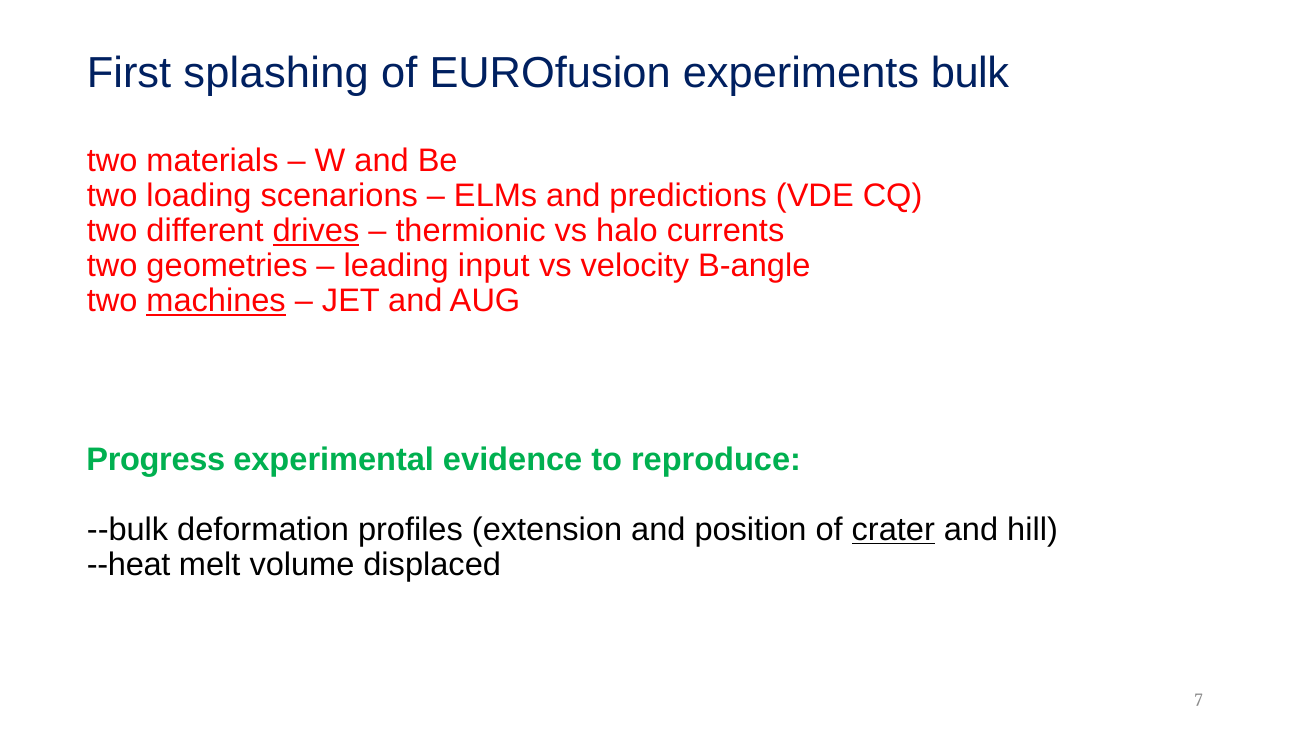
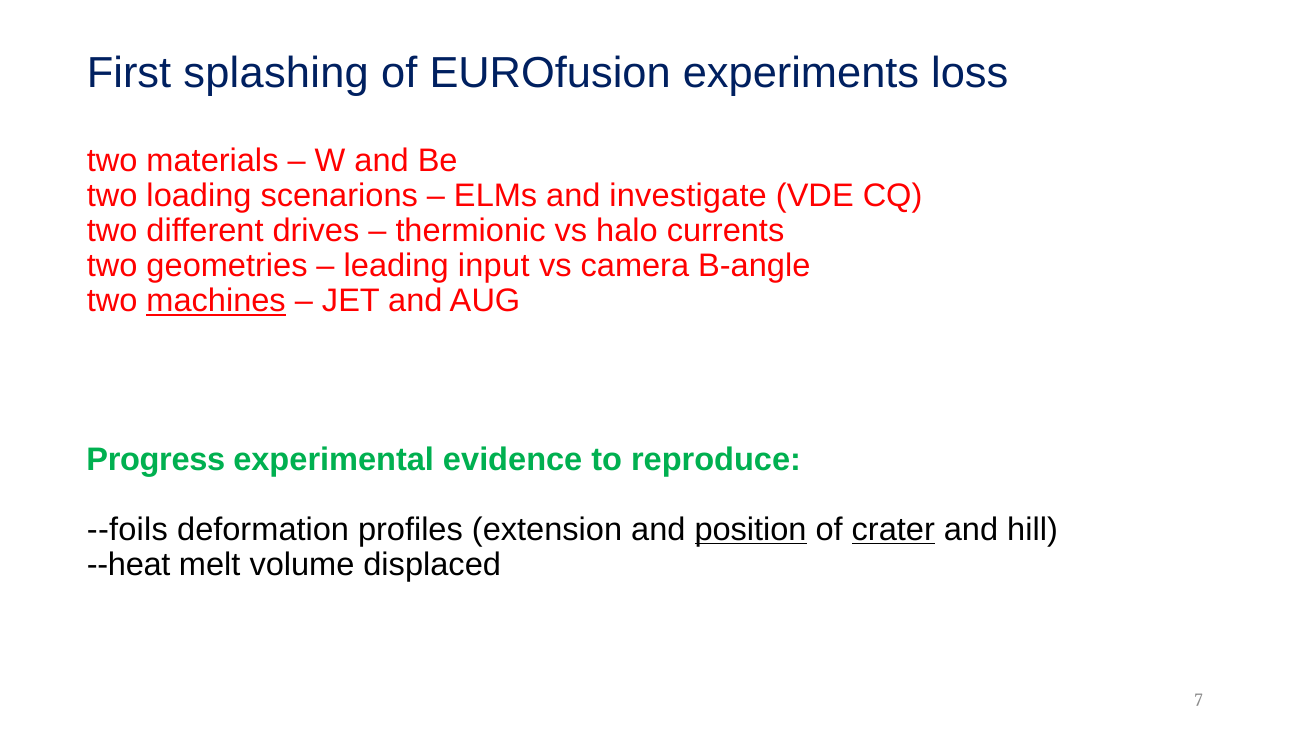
bulk: bulk -> loss
predictions: predictions -> investigate
drives underline: present -> none
velocity: velocity -> camera
--bulk: --bulk -> --foils
position underline: none -> present
